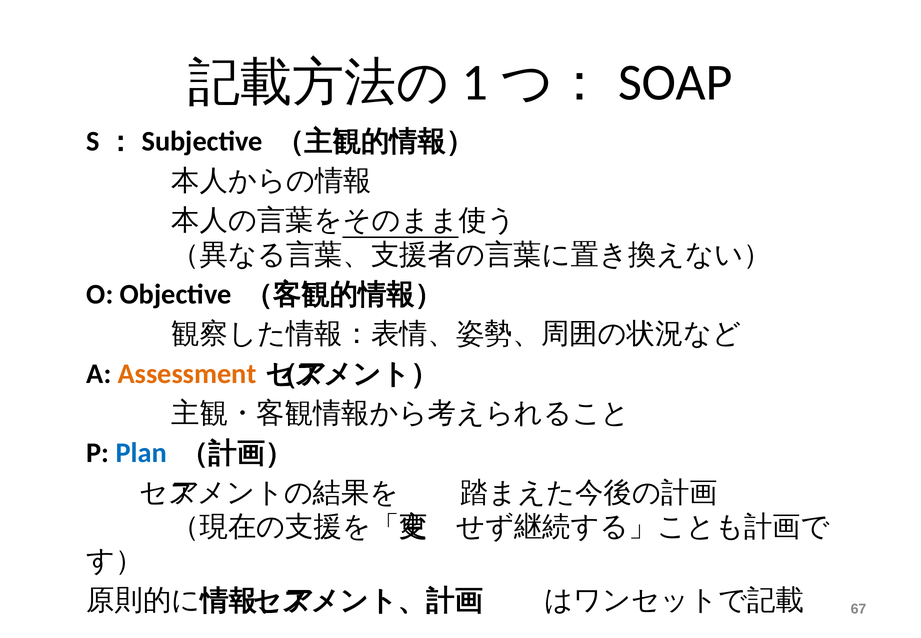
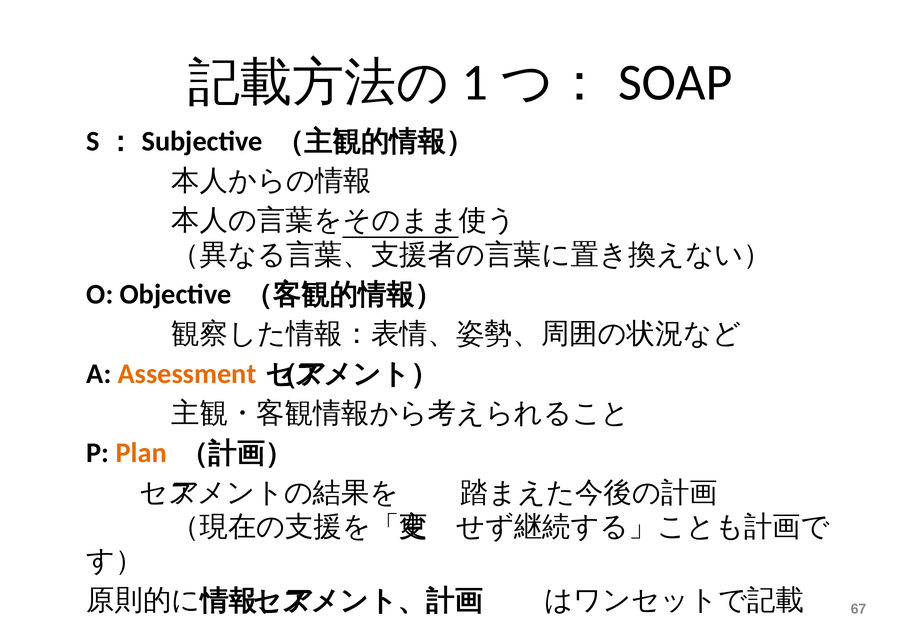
Plan colour: blue -> orange
